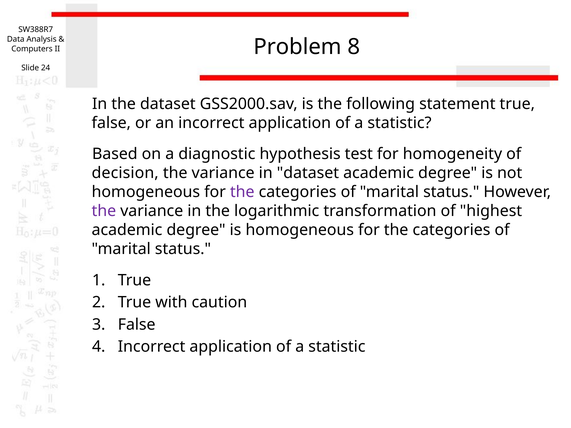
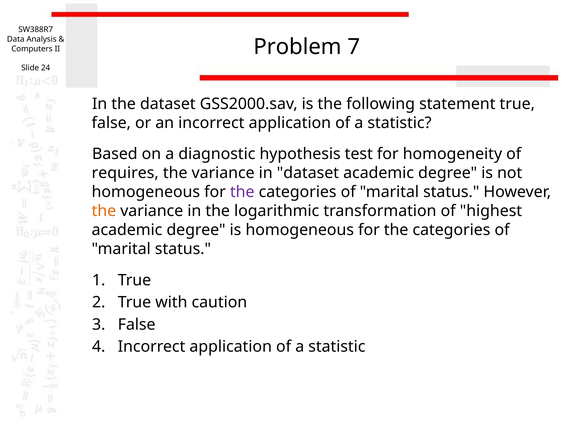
8: 8 -> 7
decision: decision -> requires
the at (104, 211) colour: purple -> orange
